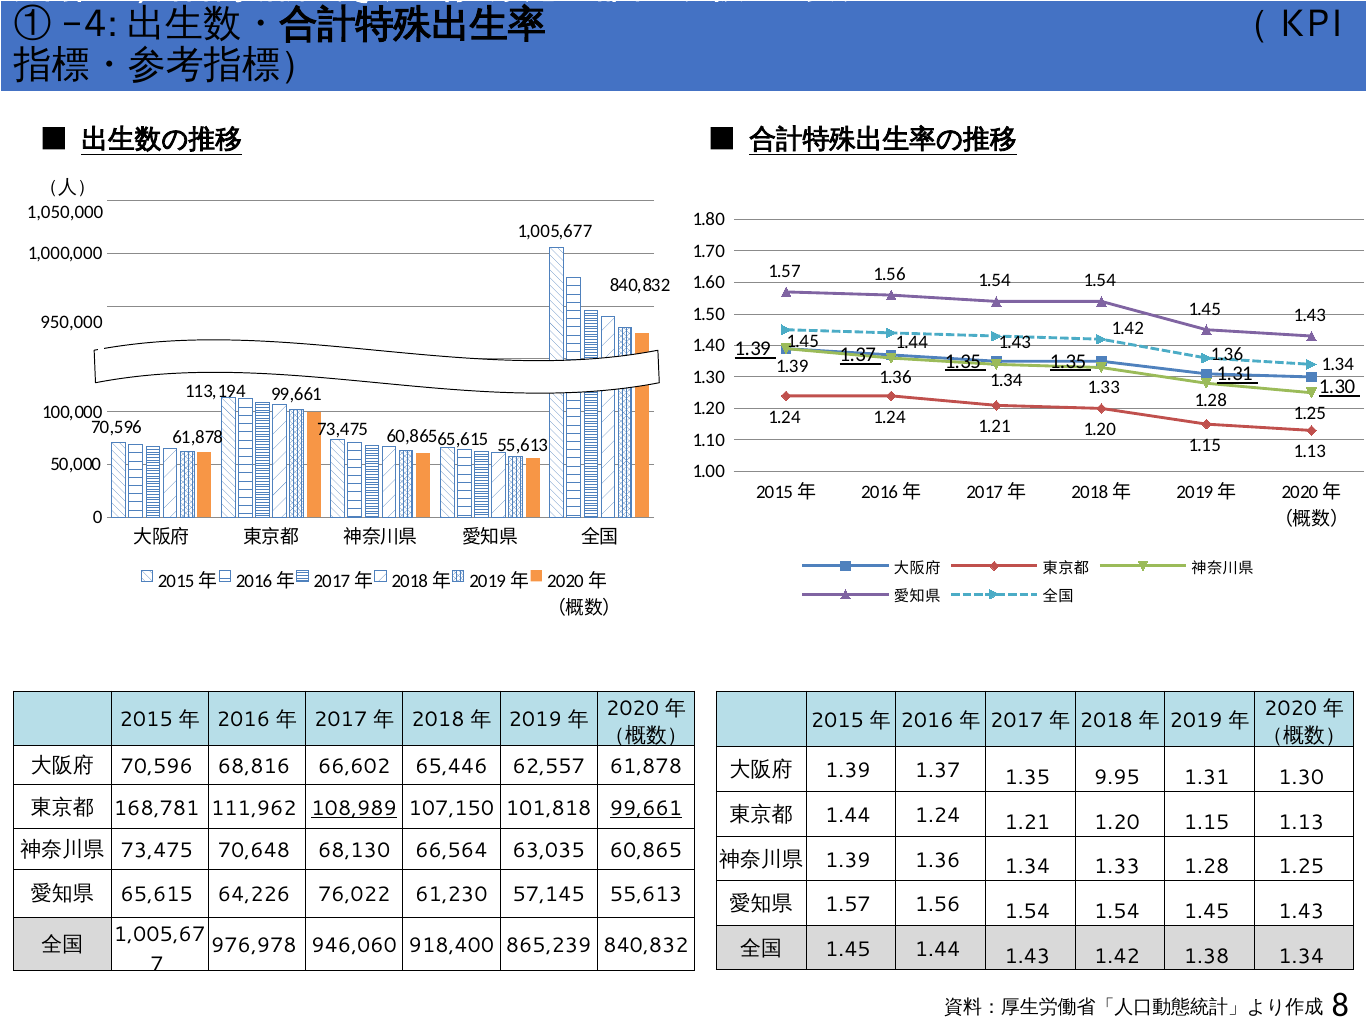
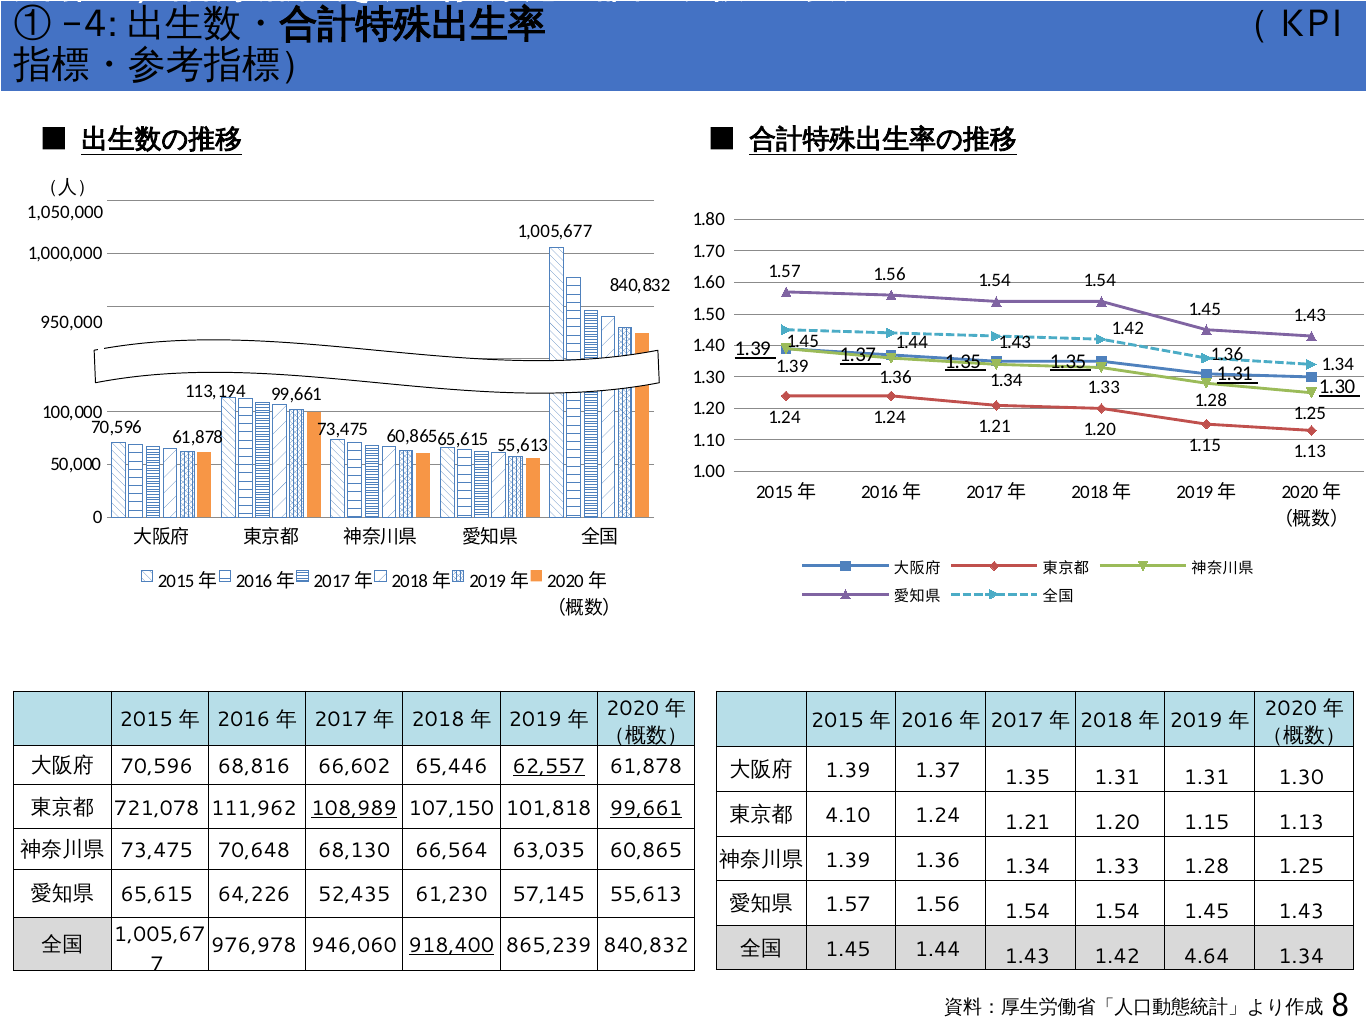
62,557 underline: none -> present
1.37 1.35 9.95: 9.95 -> 1.31
168,781: 168,781 -> 721,078
1.44 at (848, 816): 1.44 -> 4.10
76,022: 76,022 -> 52,435
918,400 underline: none -> present
1.38: 1.38 -> 4.64
